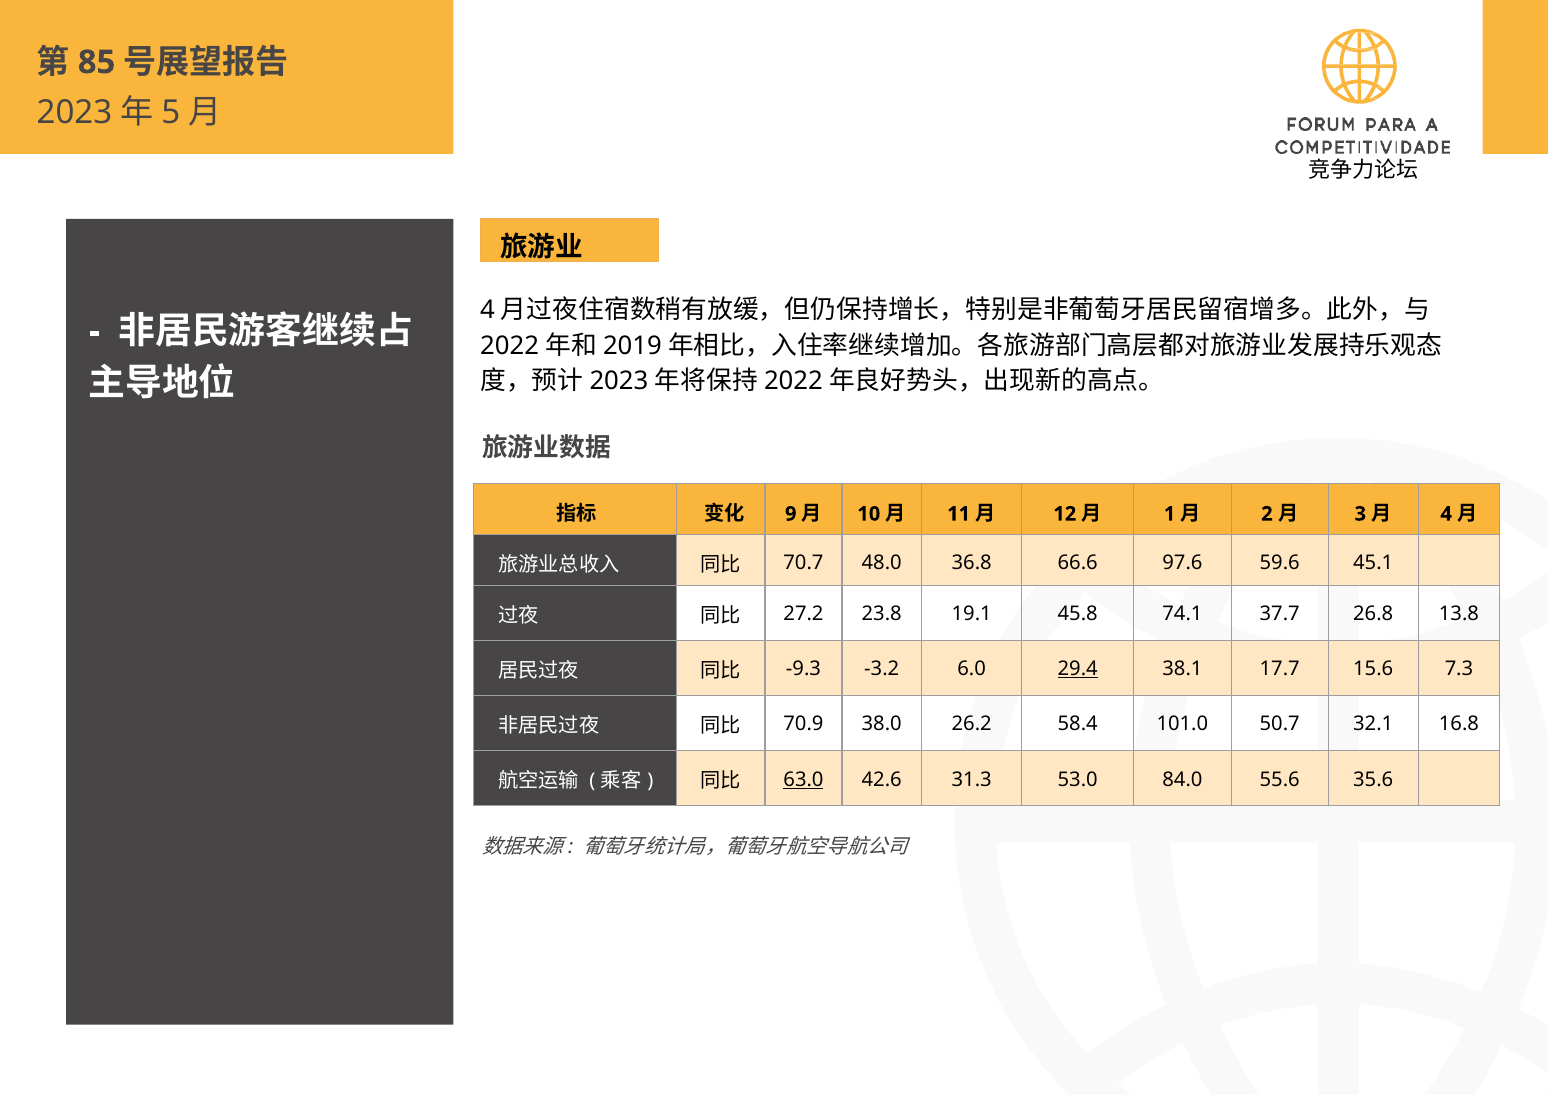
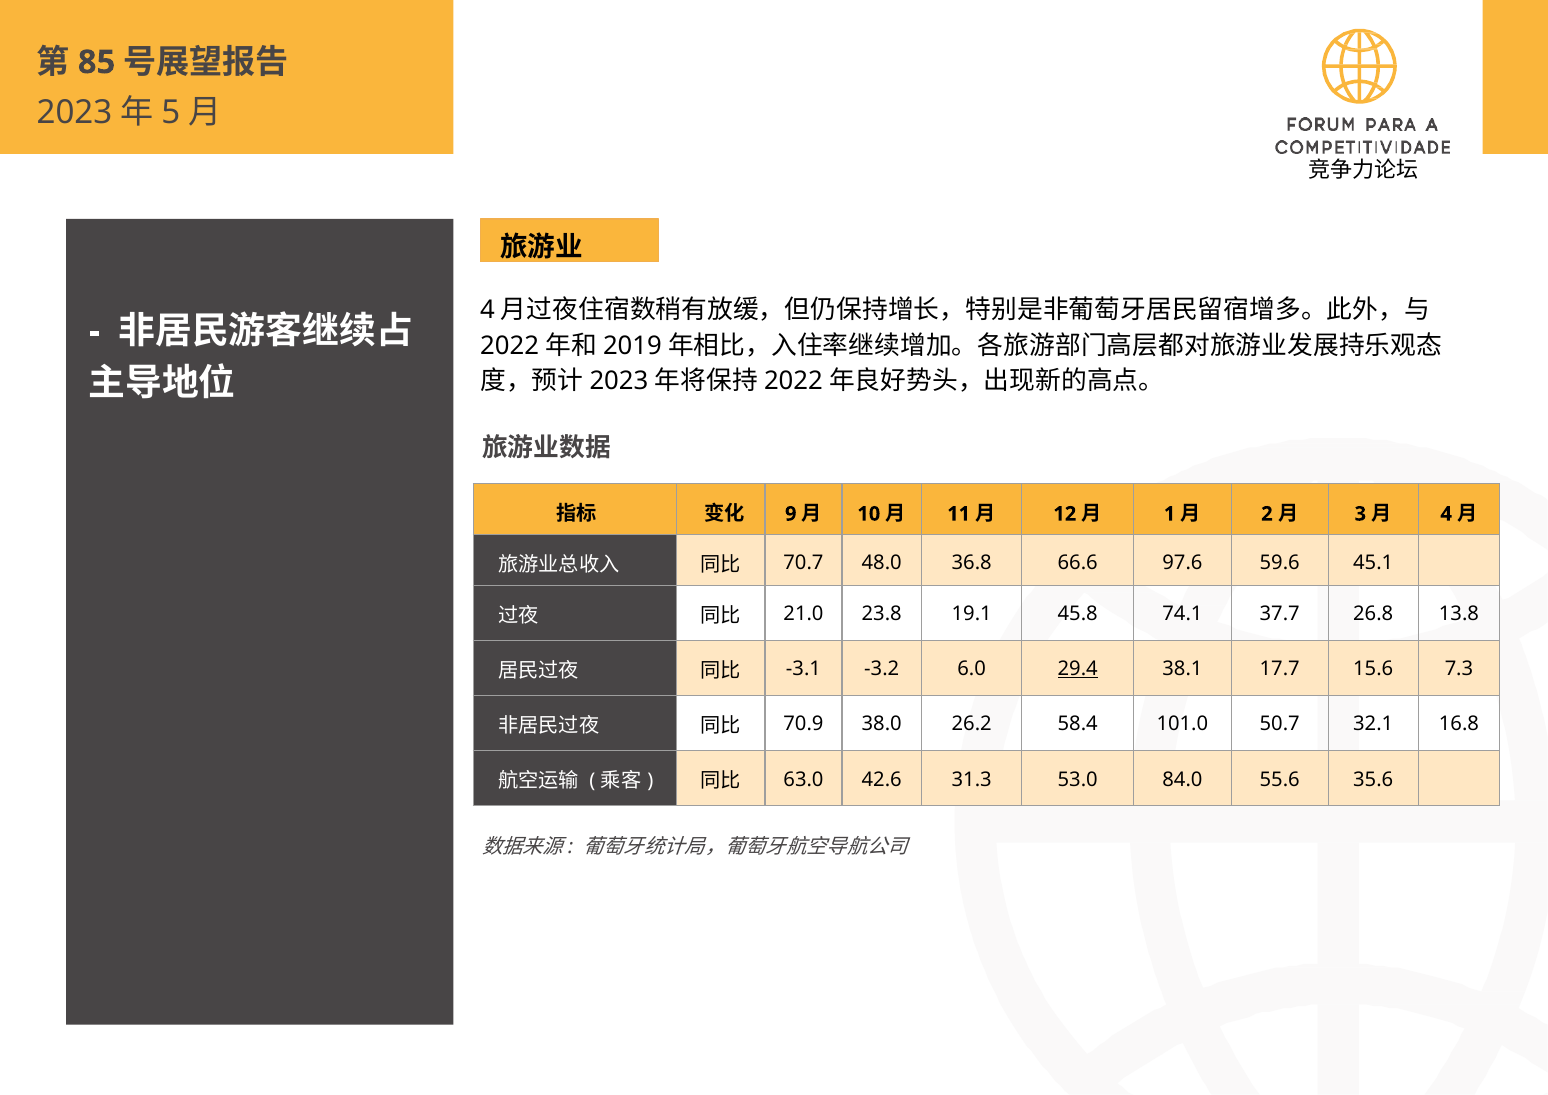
27.2: 27.2 -> 21.0
-9.3: -9.3 -> -3.1
63.0 underline: present -> none
